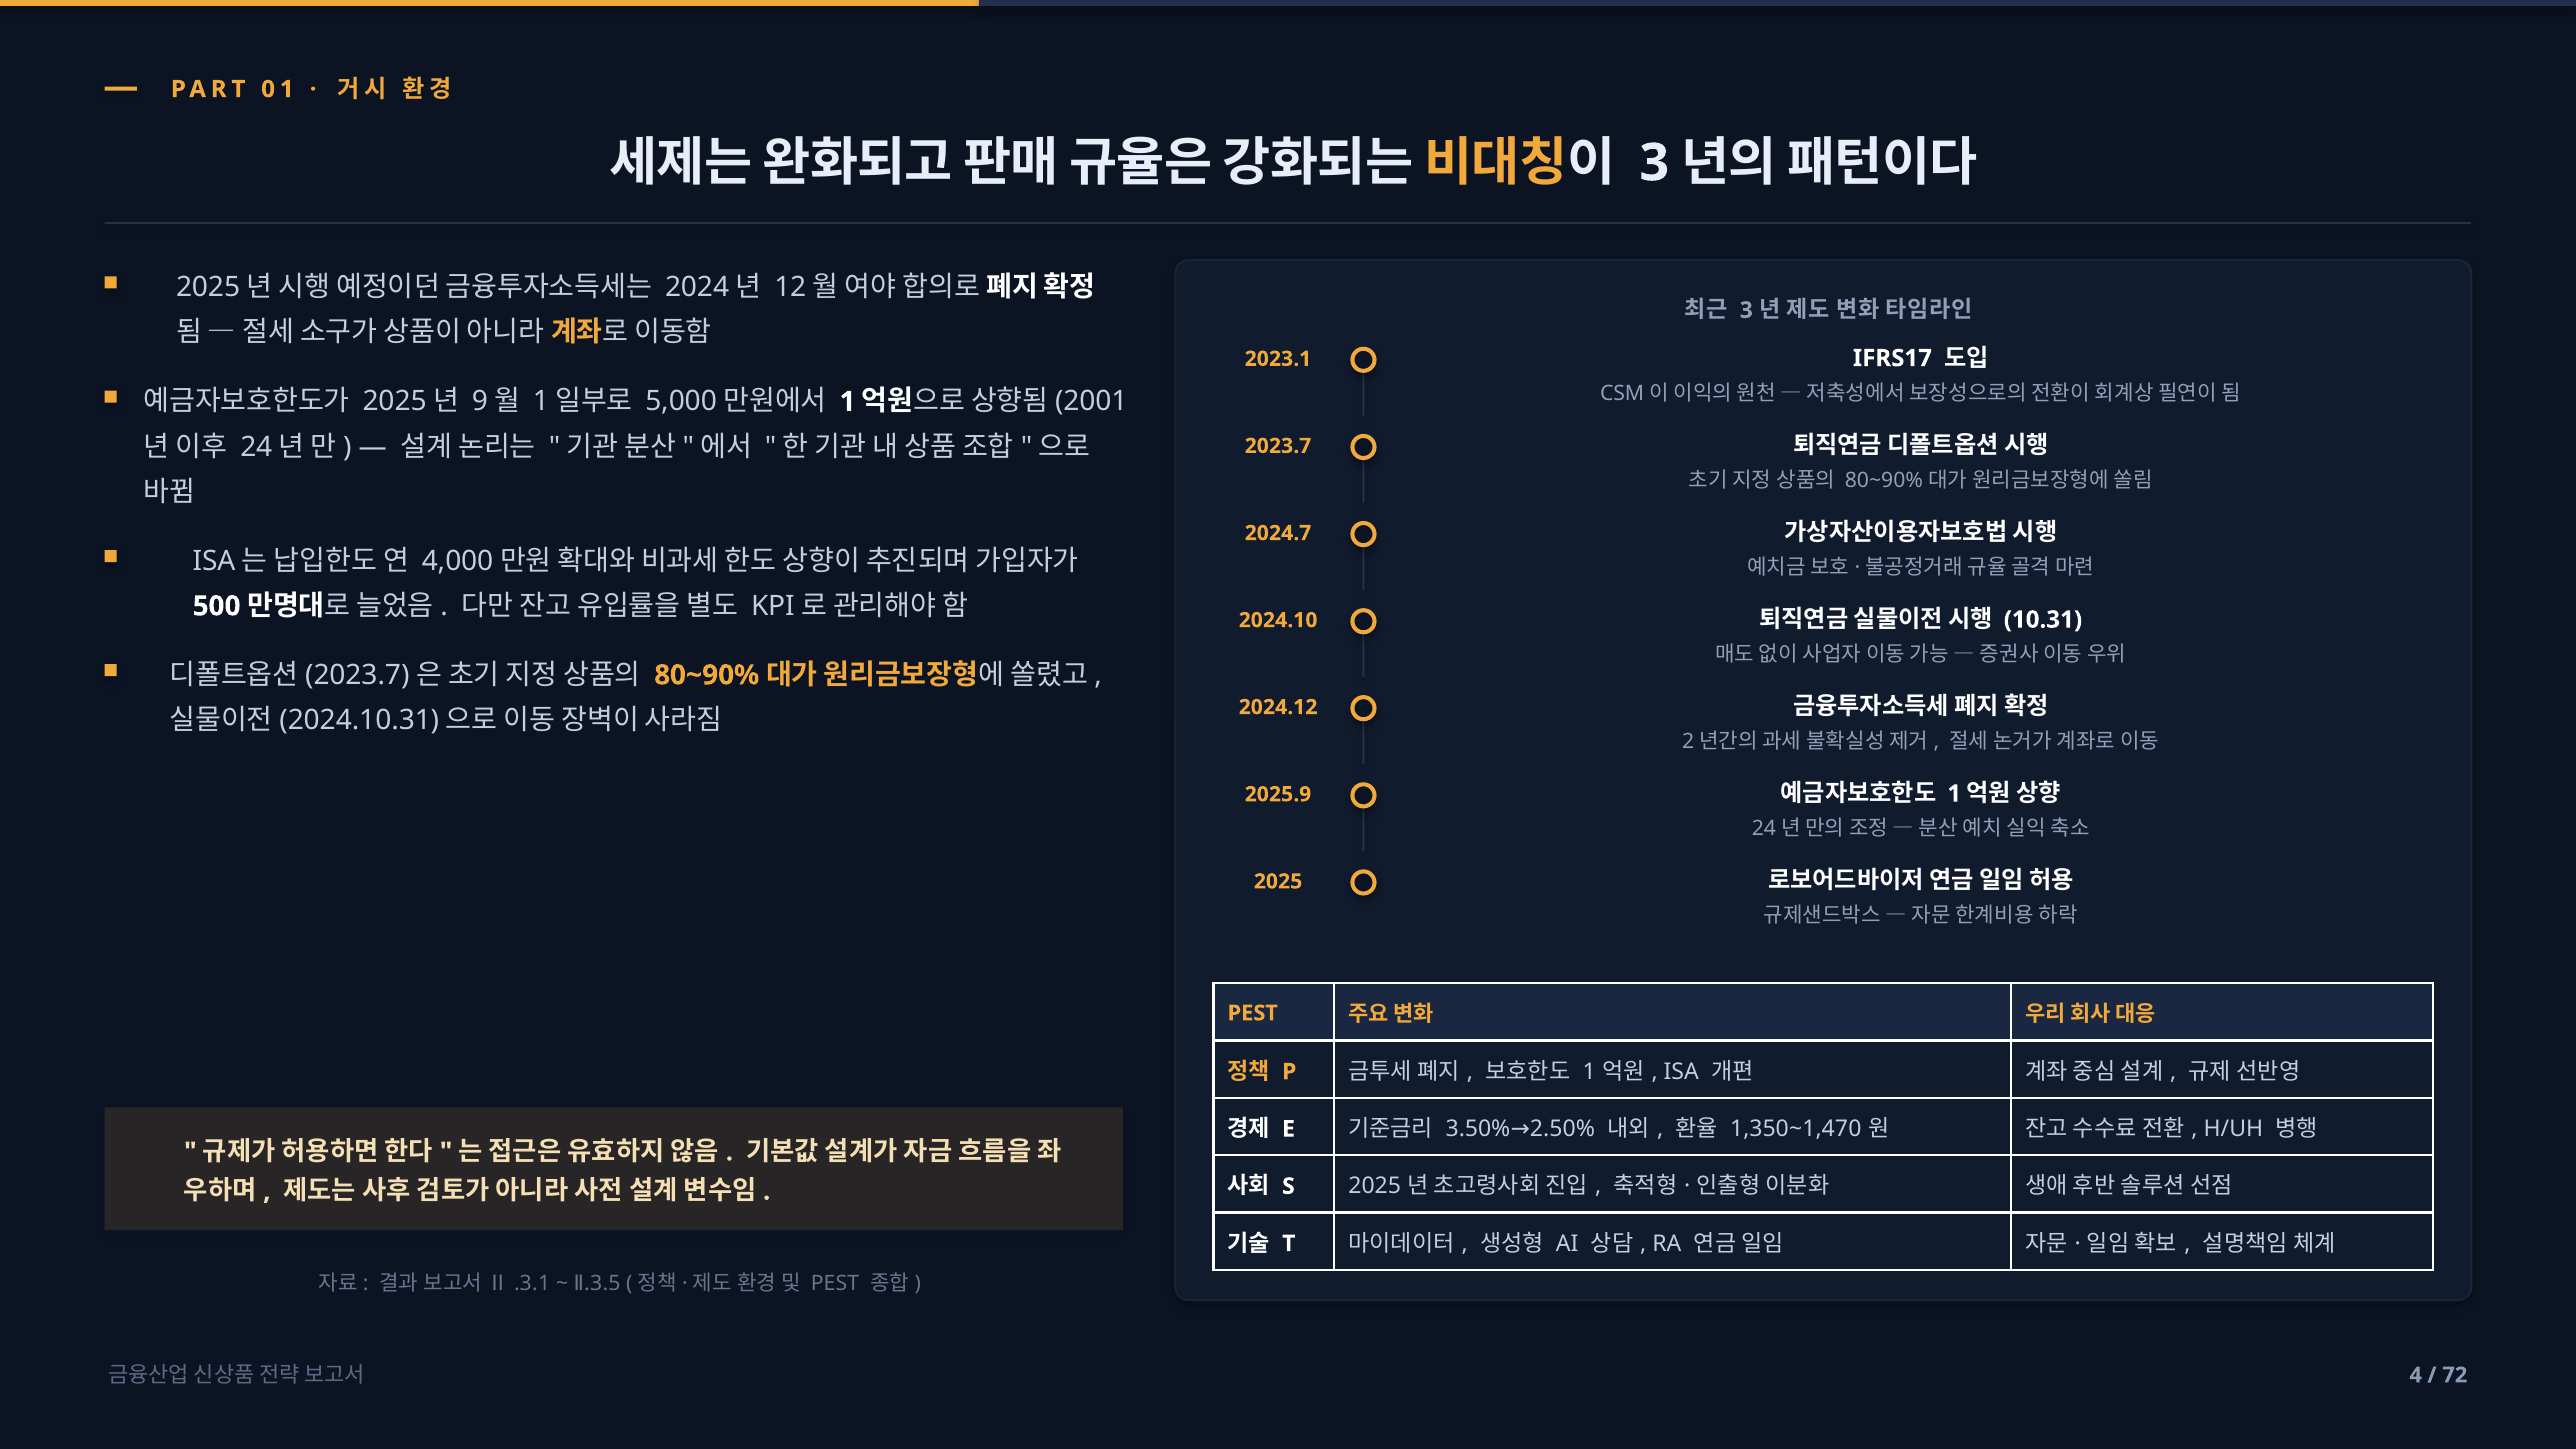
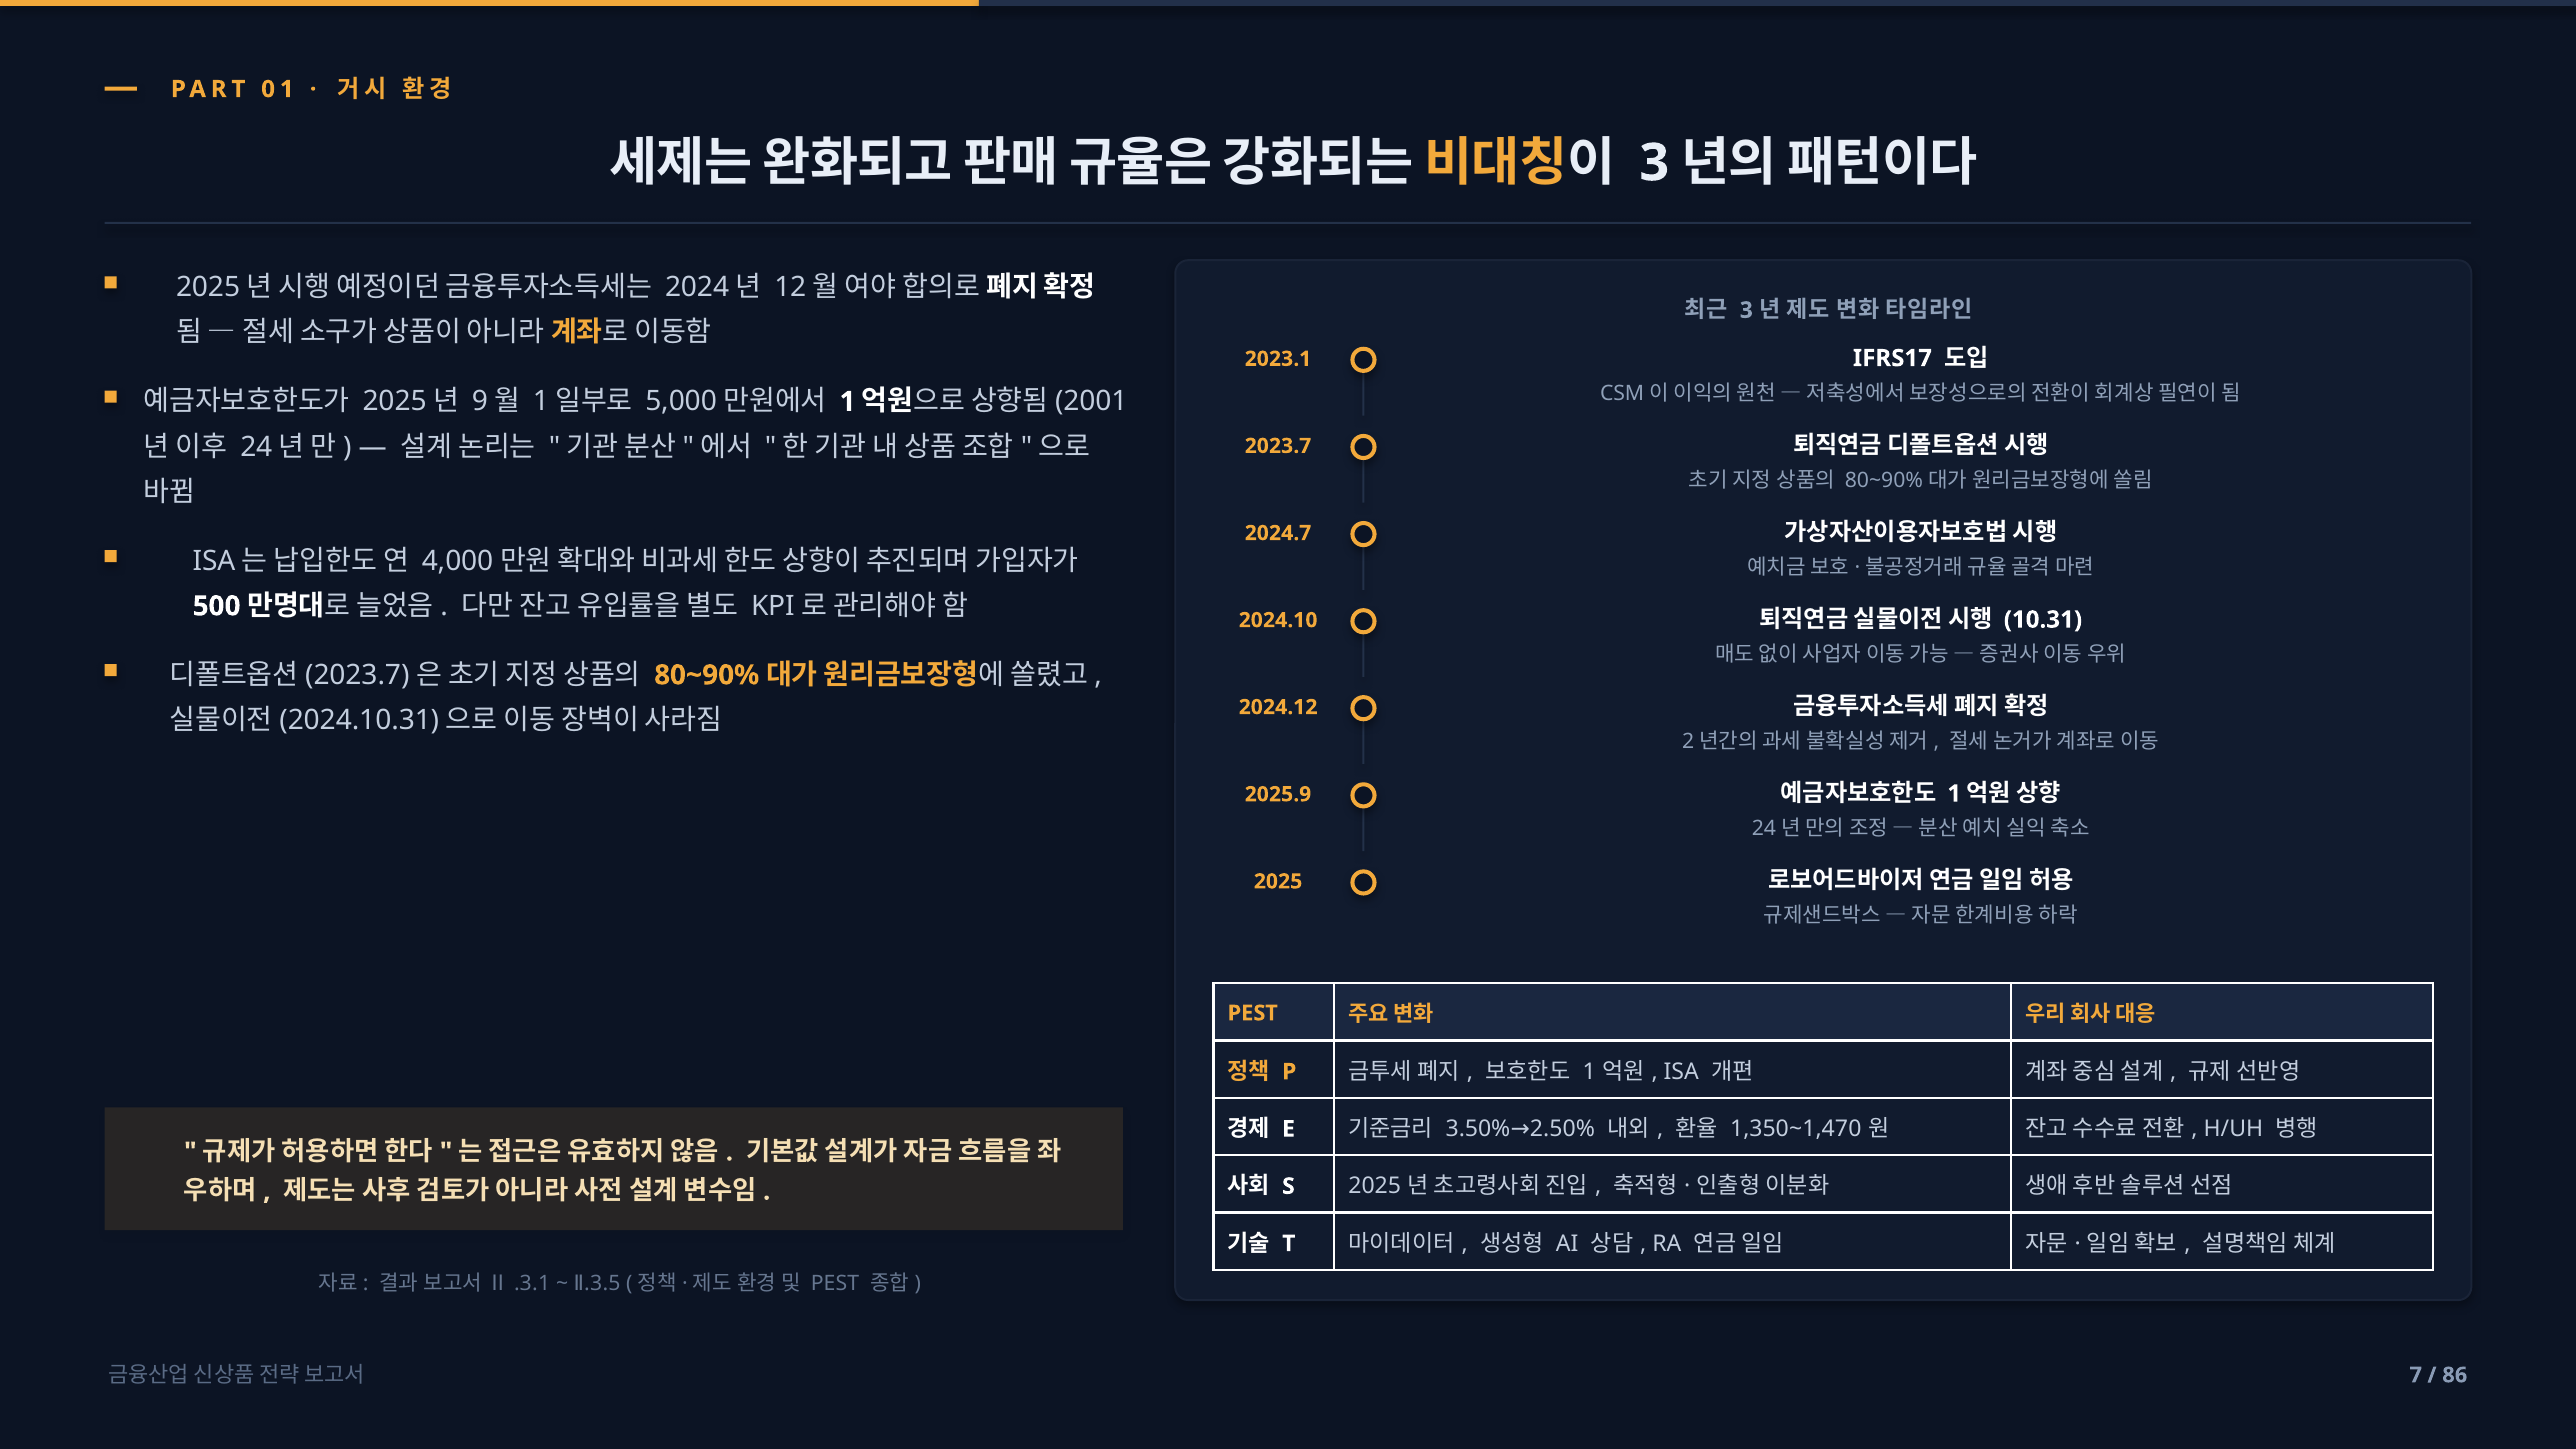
4: 4 -> 7
72: 72 -> 86
